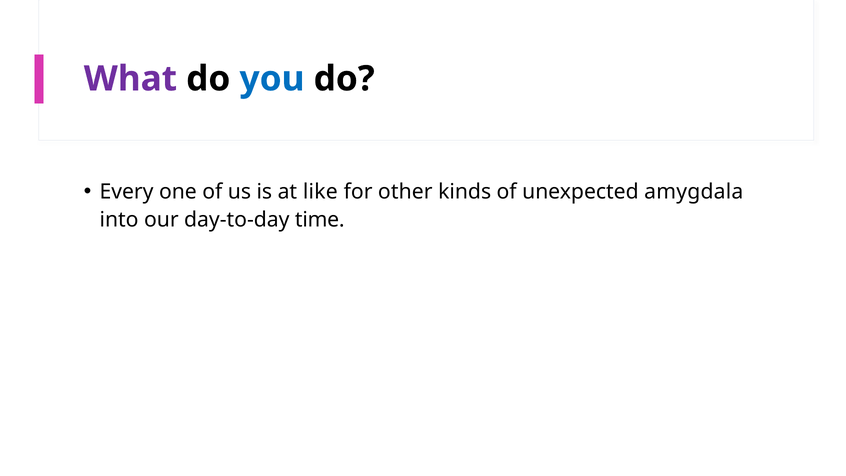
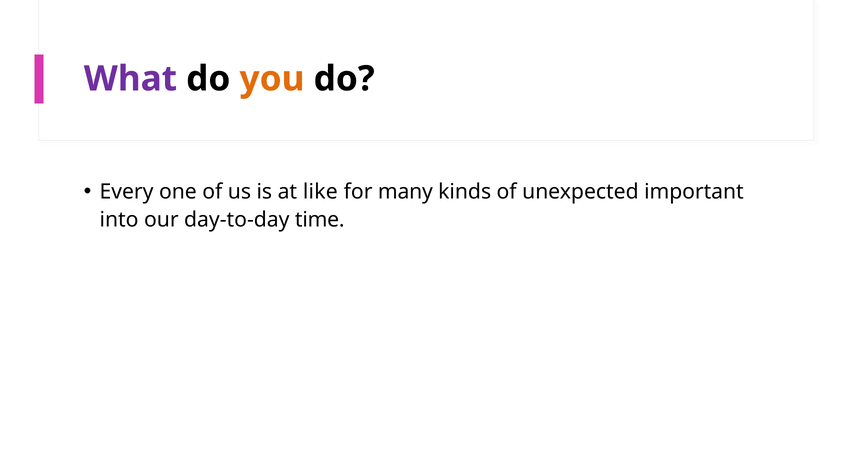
you colour: blue -> orange
other: other -> many
amygdala: amygdala -> important
